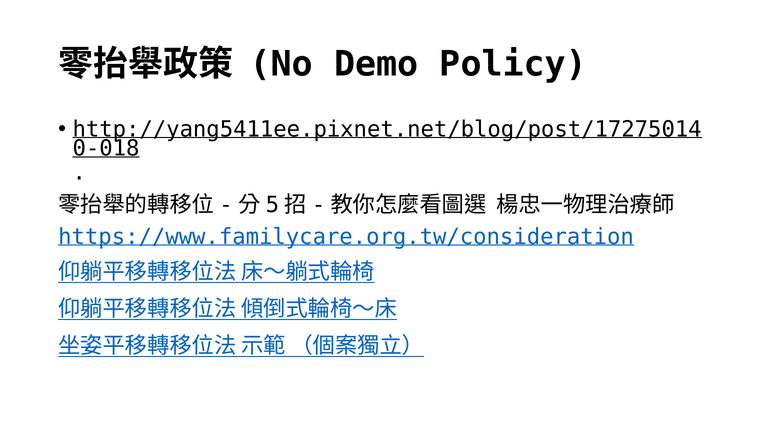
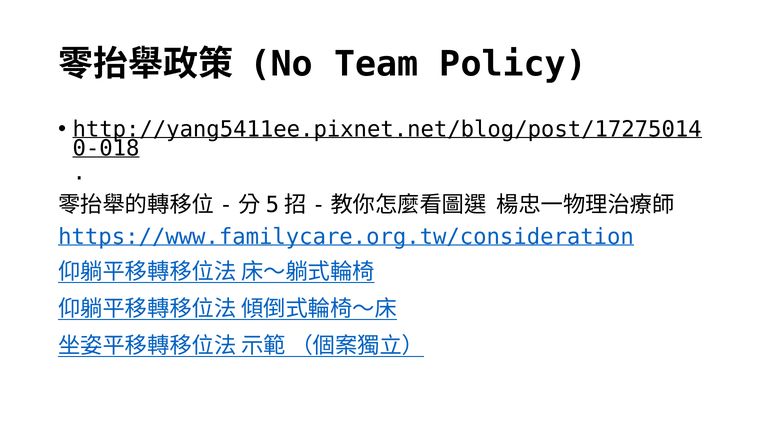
Demo: Demo -> Team
